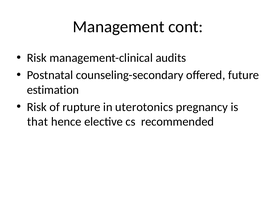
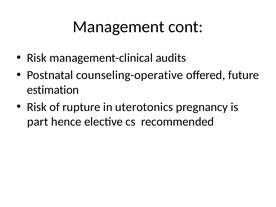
counseling-secondary: counseling-secondary -> counseling-operative
that: that -> part
